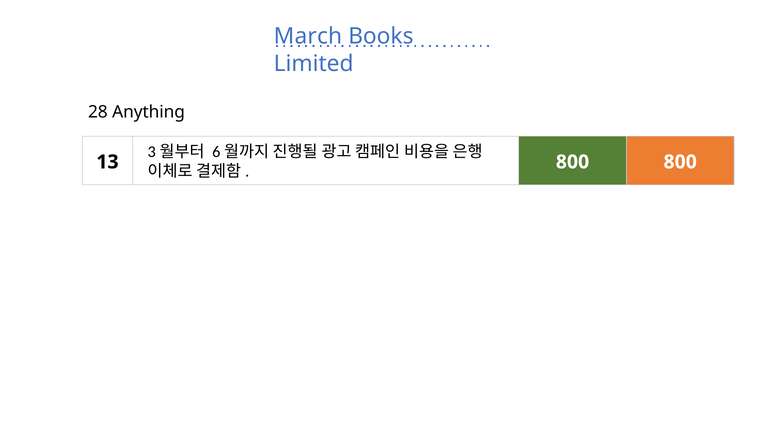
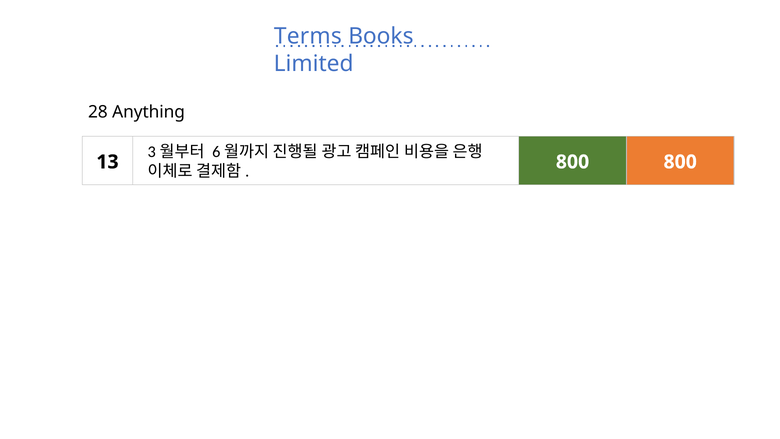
March: March -> Terms
